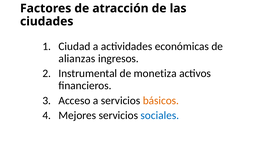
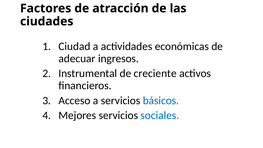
alianzas: alianzas -> adecuar
monetiza: monetiza -> creciente
básicos colour: orange -> blue
